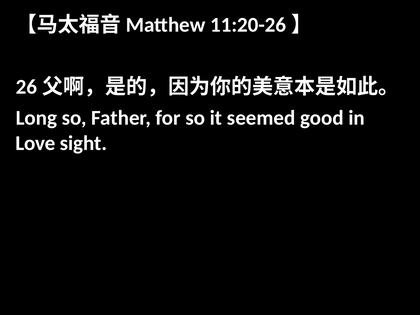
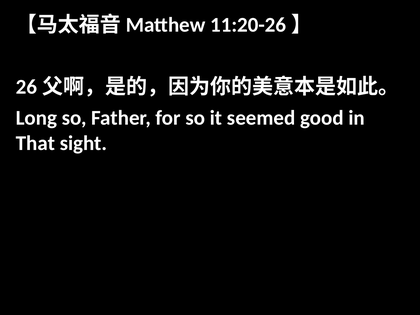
Love: Love -> That
